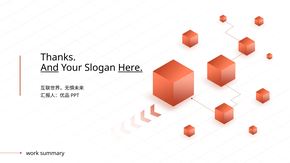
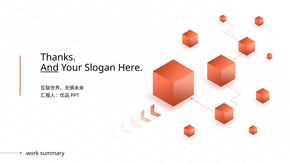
Here underline: present -> none
